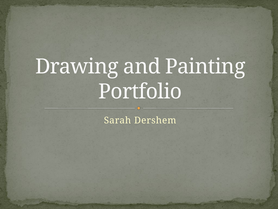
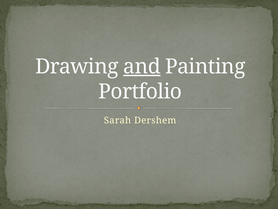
and underline: none -> present
